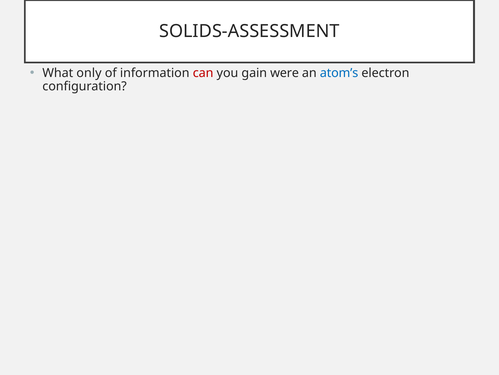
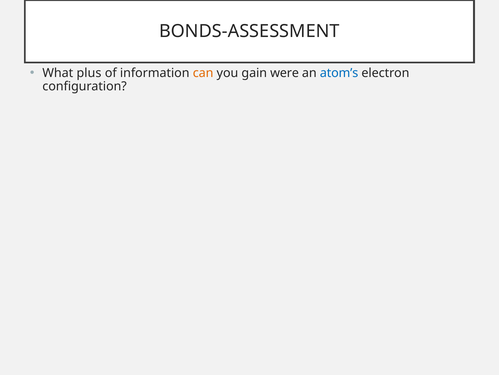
SOLIDS-ASSESSMENT: SOLIDS-ASSESSMENT -> BONDS-ASSESSMENT
only: only -> plus
can colour: red -> orange
